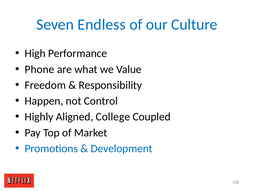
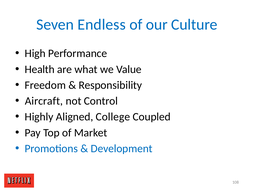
Phone: Phone -> Health
Happen: Happen -> Aircraft
